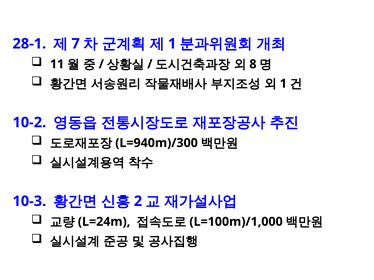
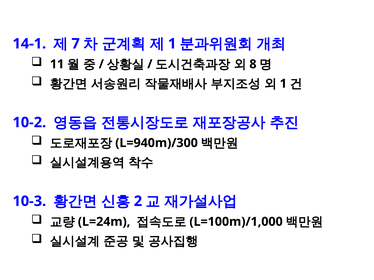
28-1: 28-1 -> 14-1
